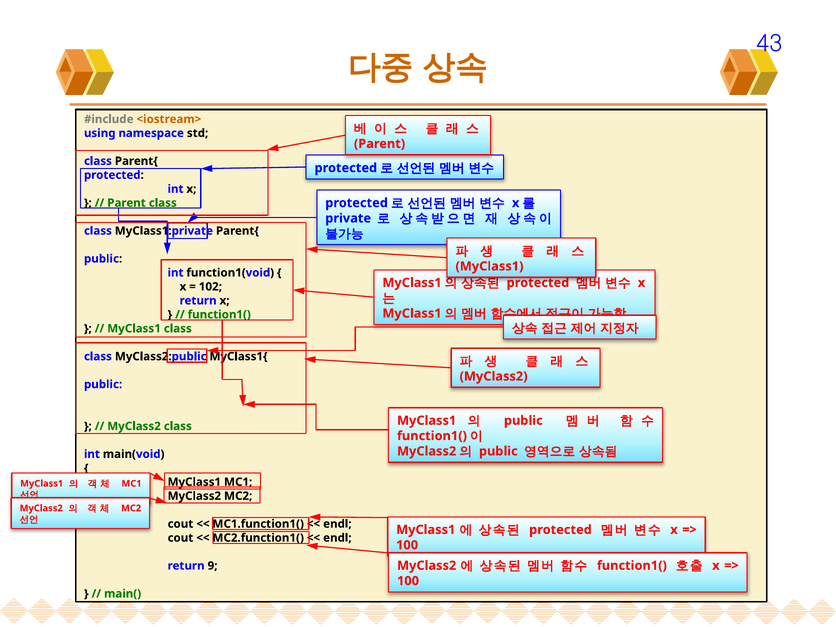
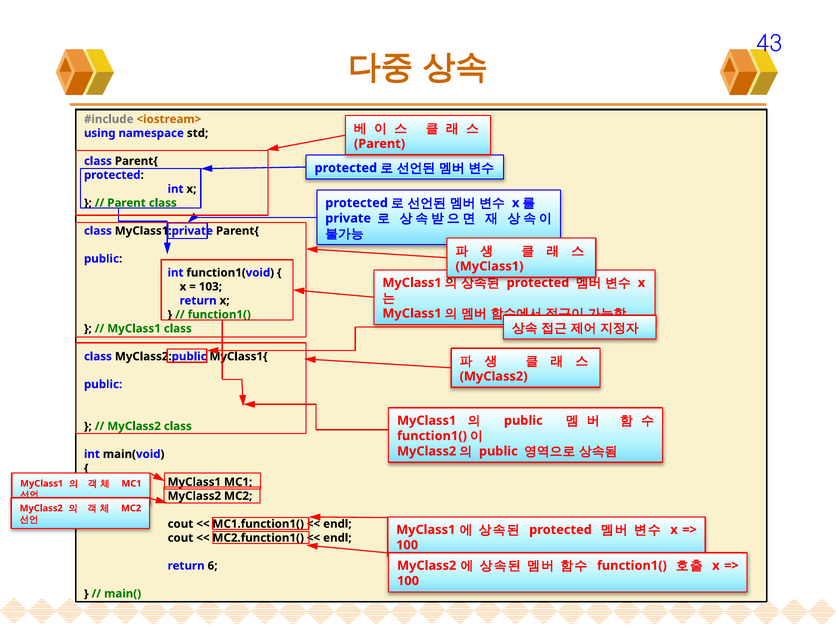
102: 102 -> 103
9: 9 -> 6
